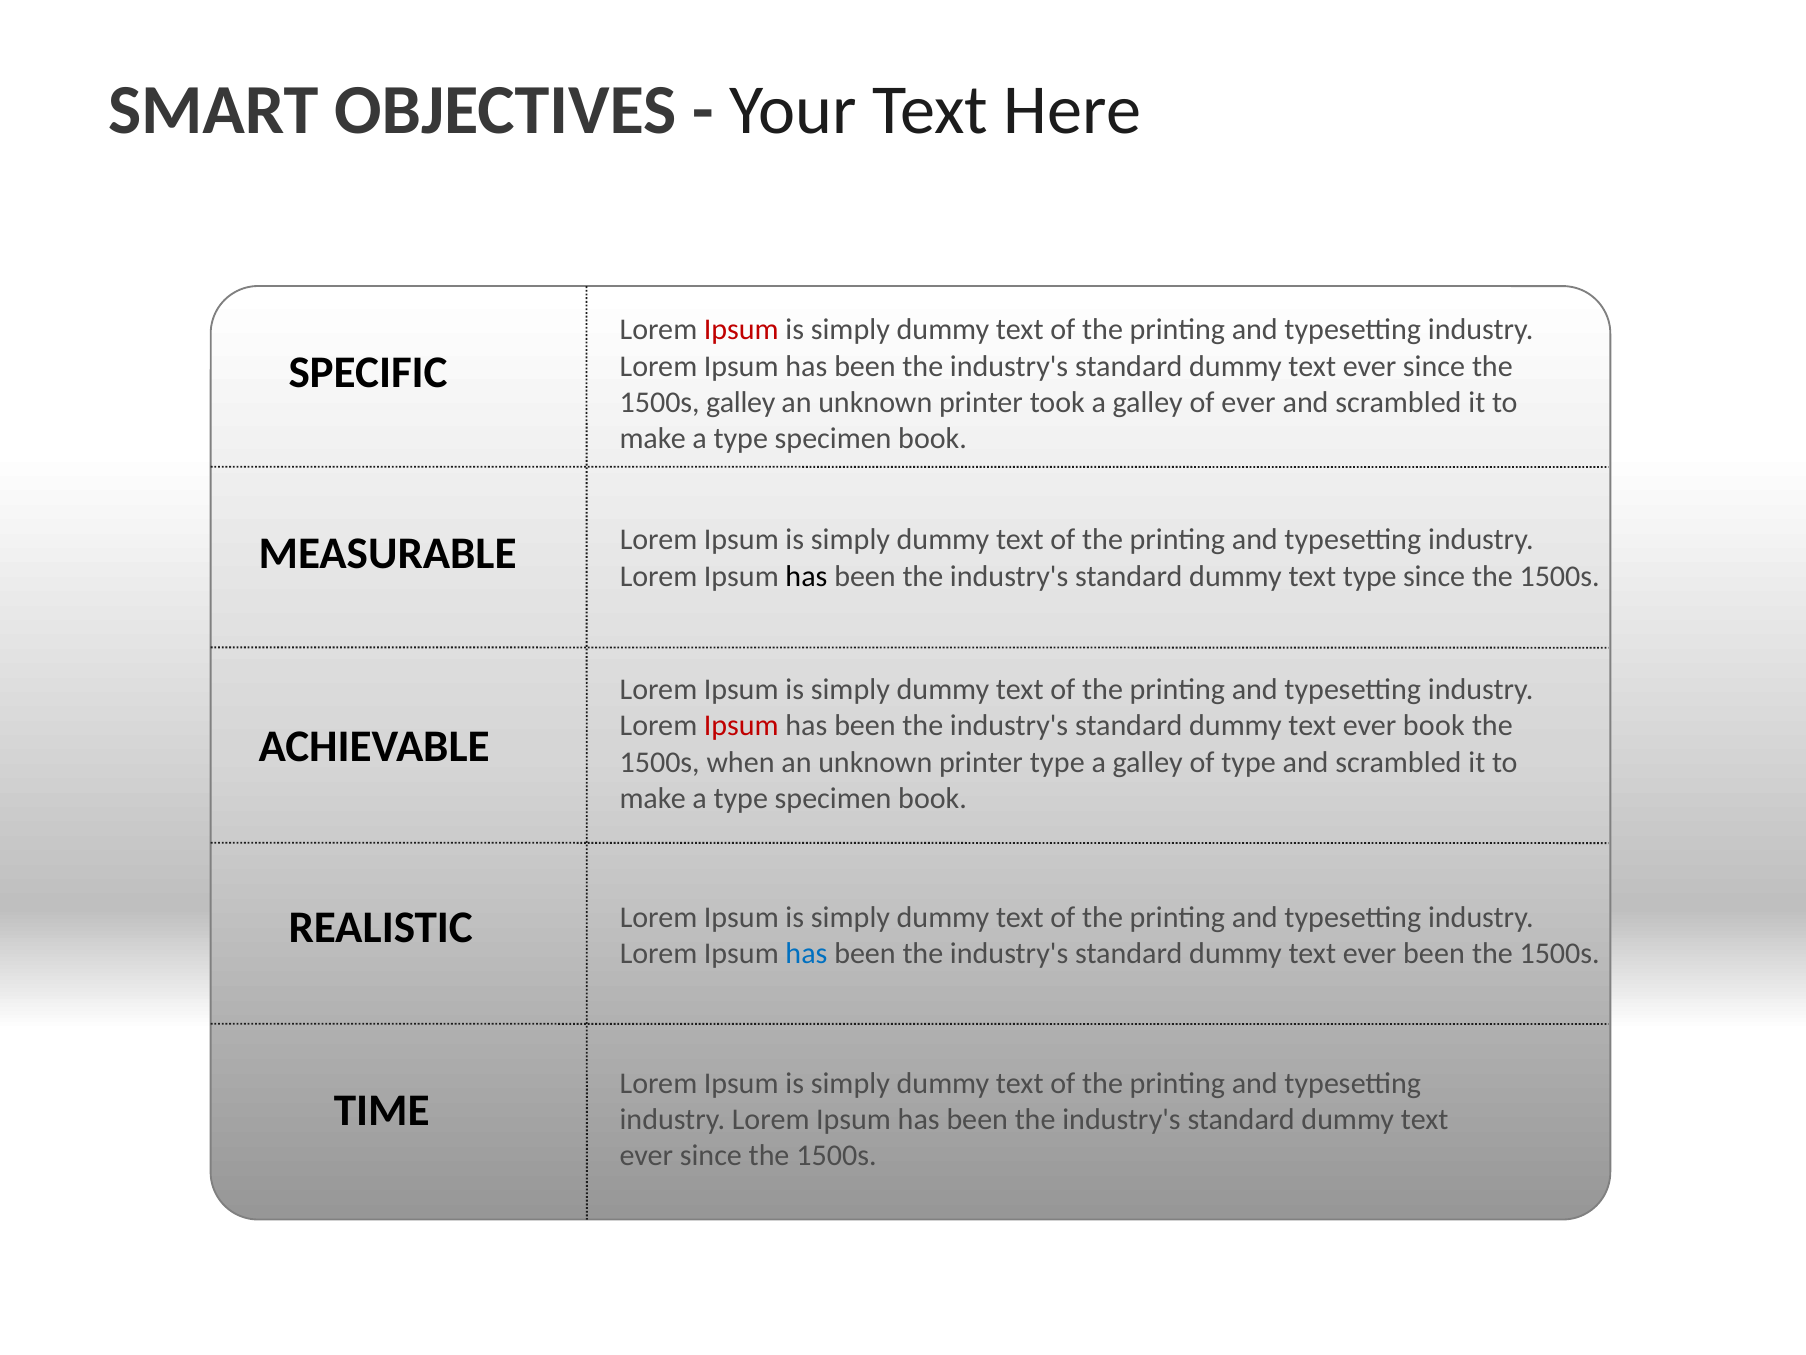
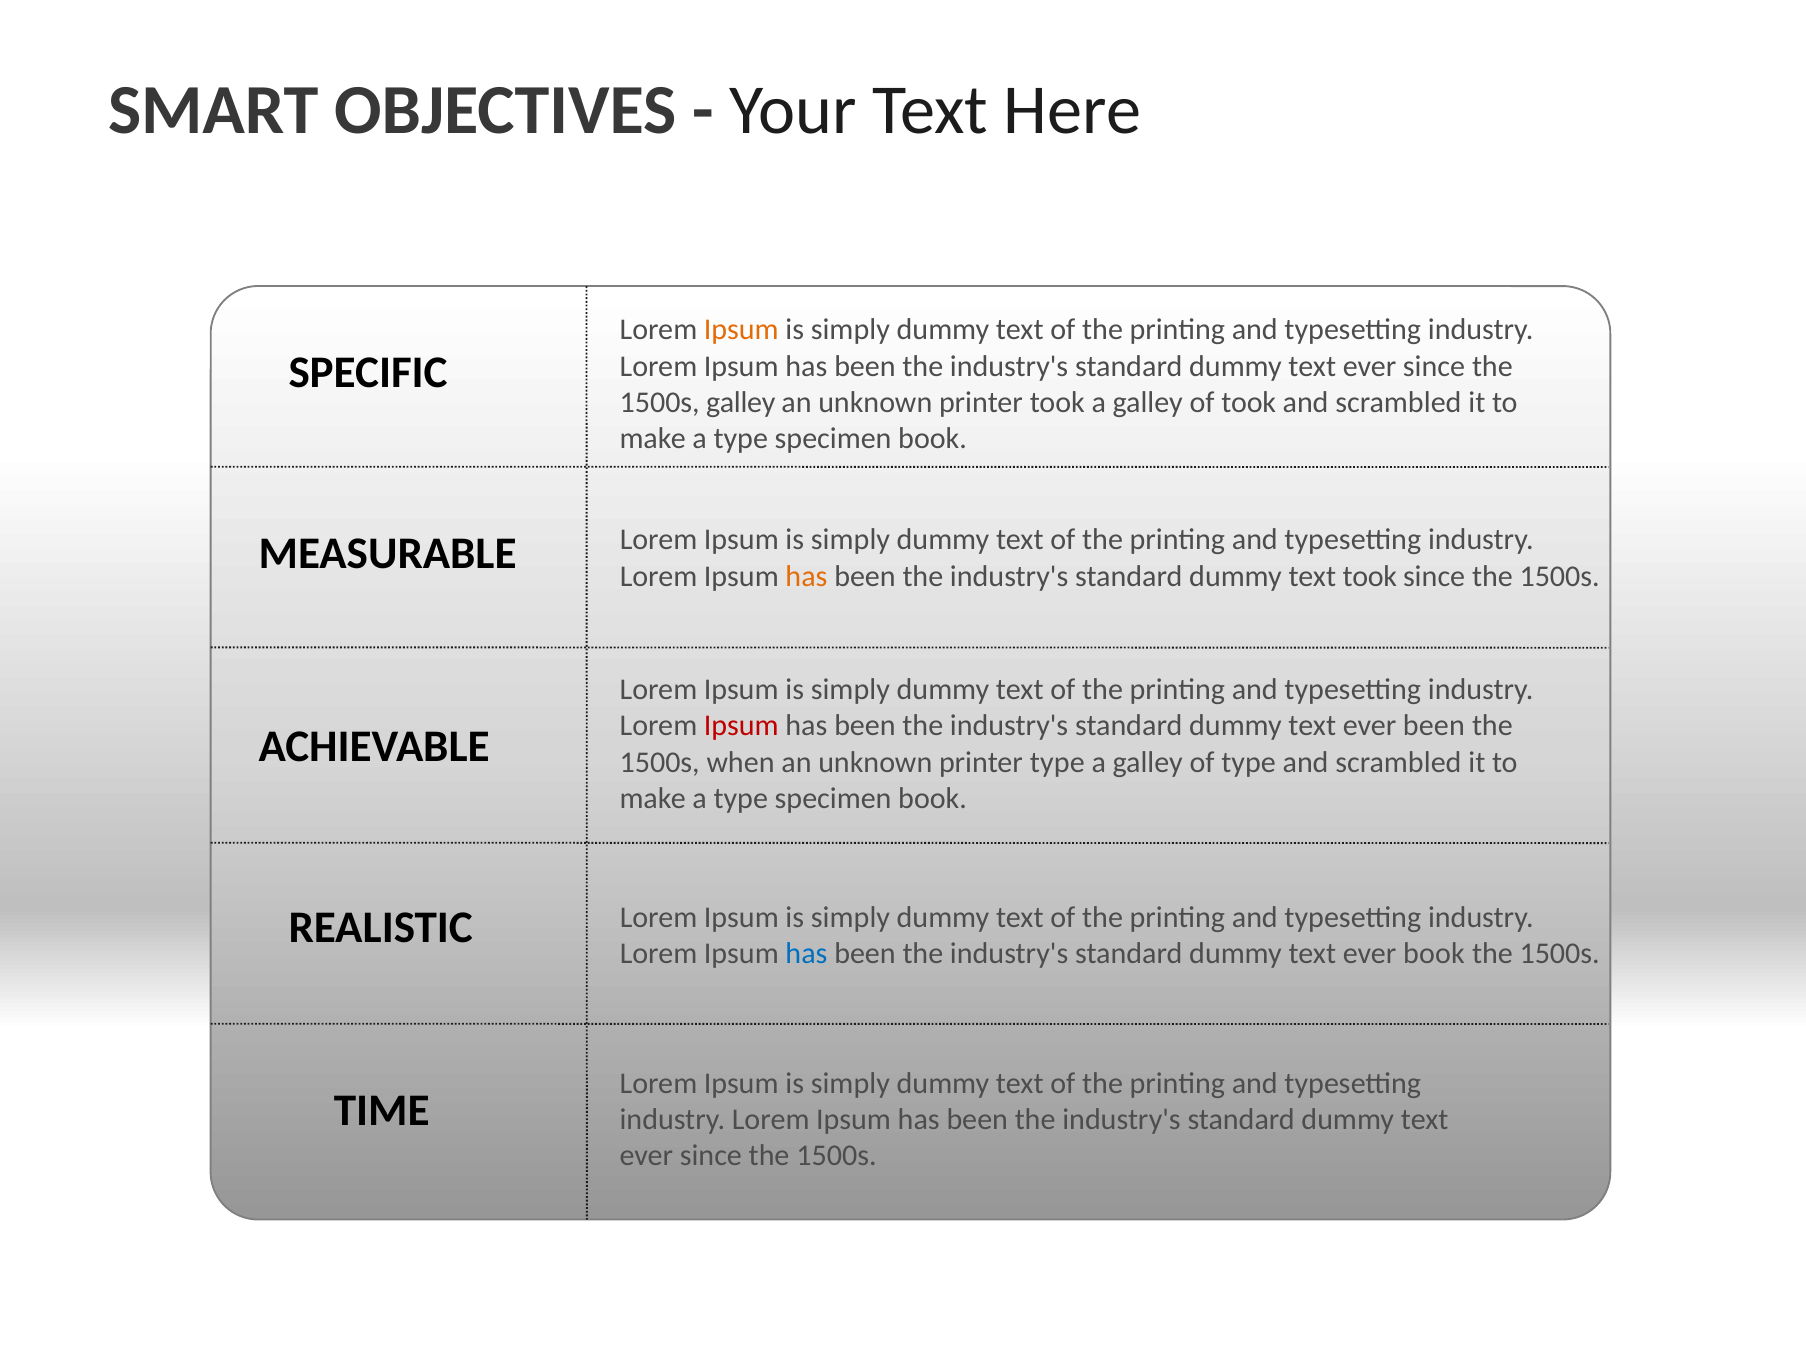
Ipsum at (741, 330) colour: red -> orange
of ever: ever -> took
has at (806, 576) colour: black -> orange
text type: type -> took
ever book: book -> been
ever been: been -> book
